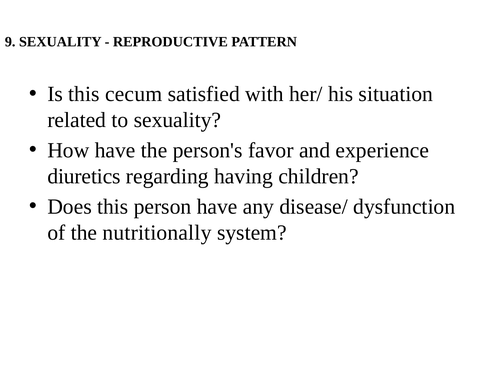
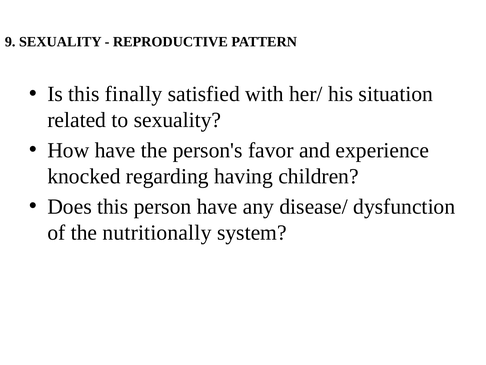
cecum: cecum -> finally
diuretics: diuretics -> knocked
